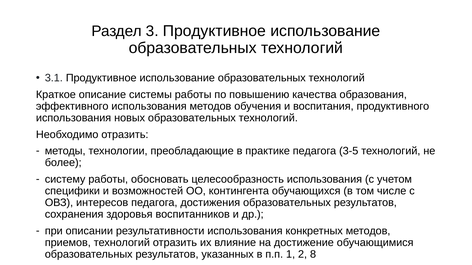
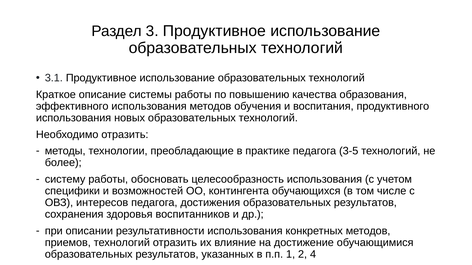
8: 8 -> 4
